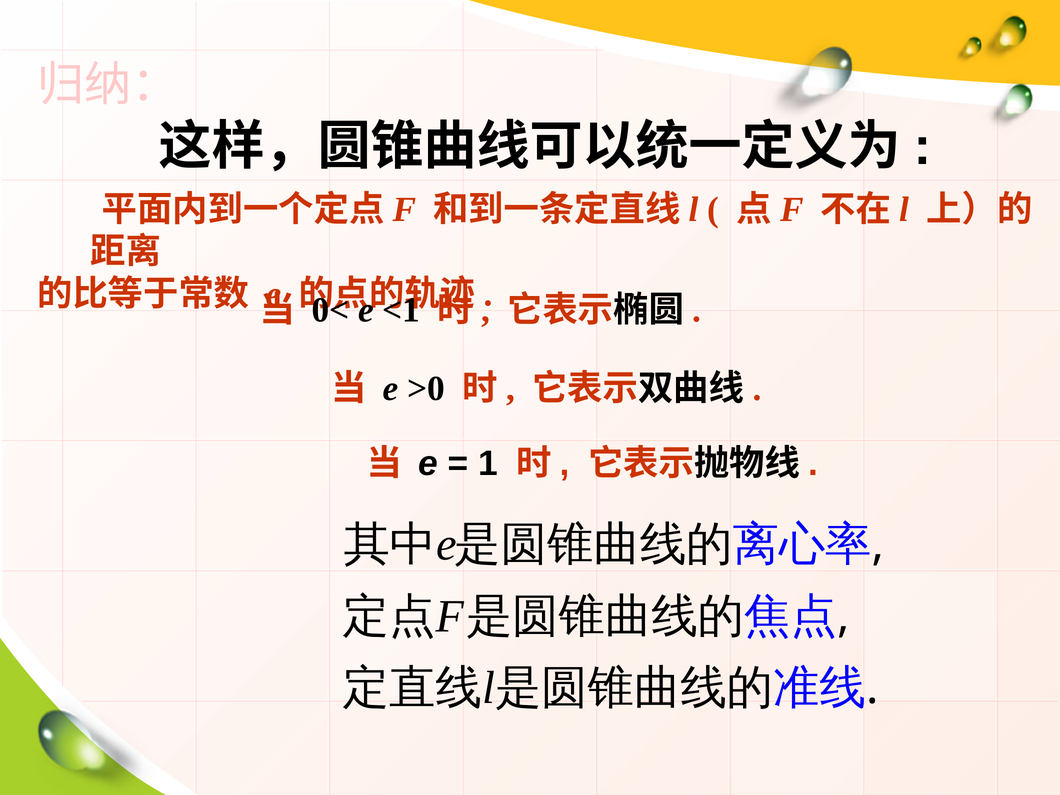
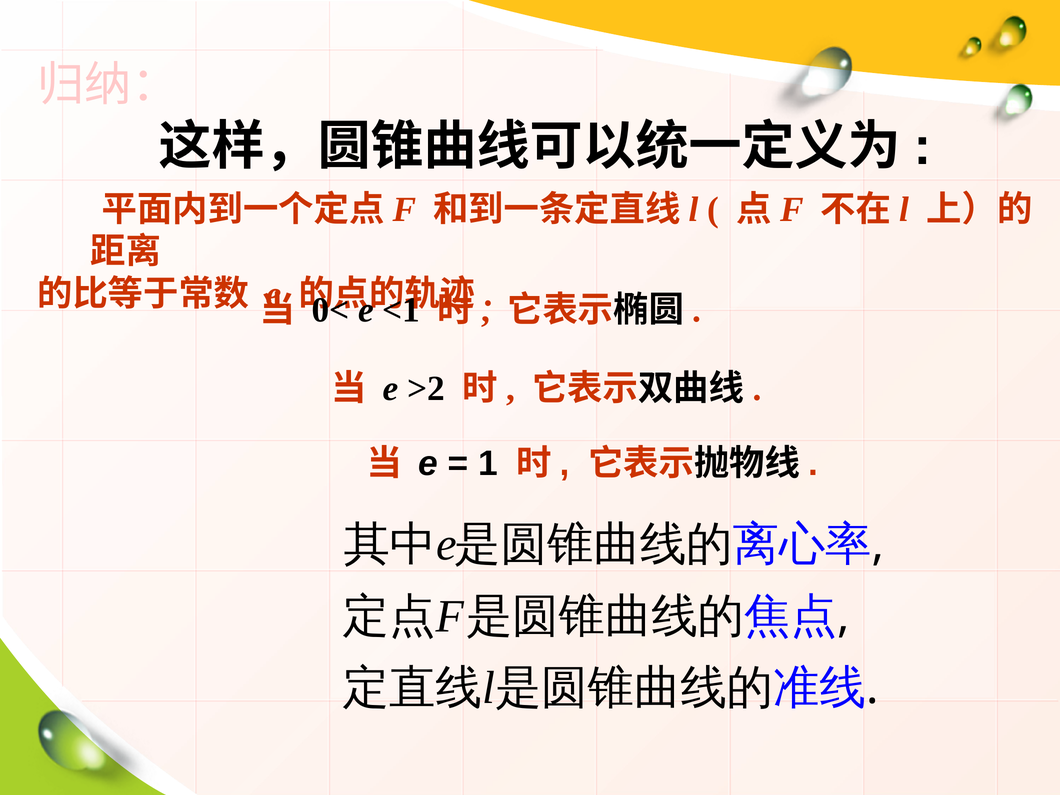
>0: >0 -> >2
